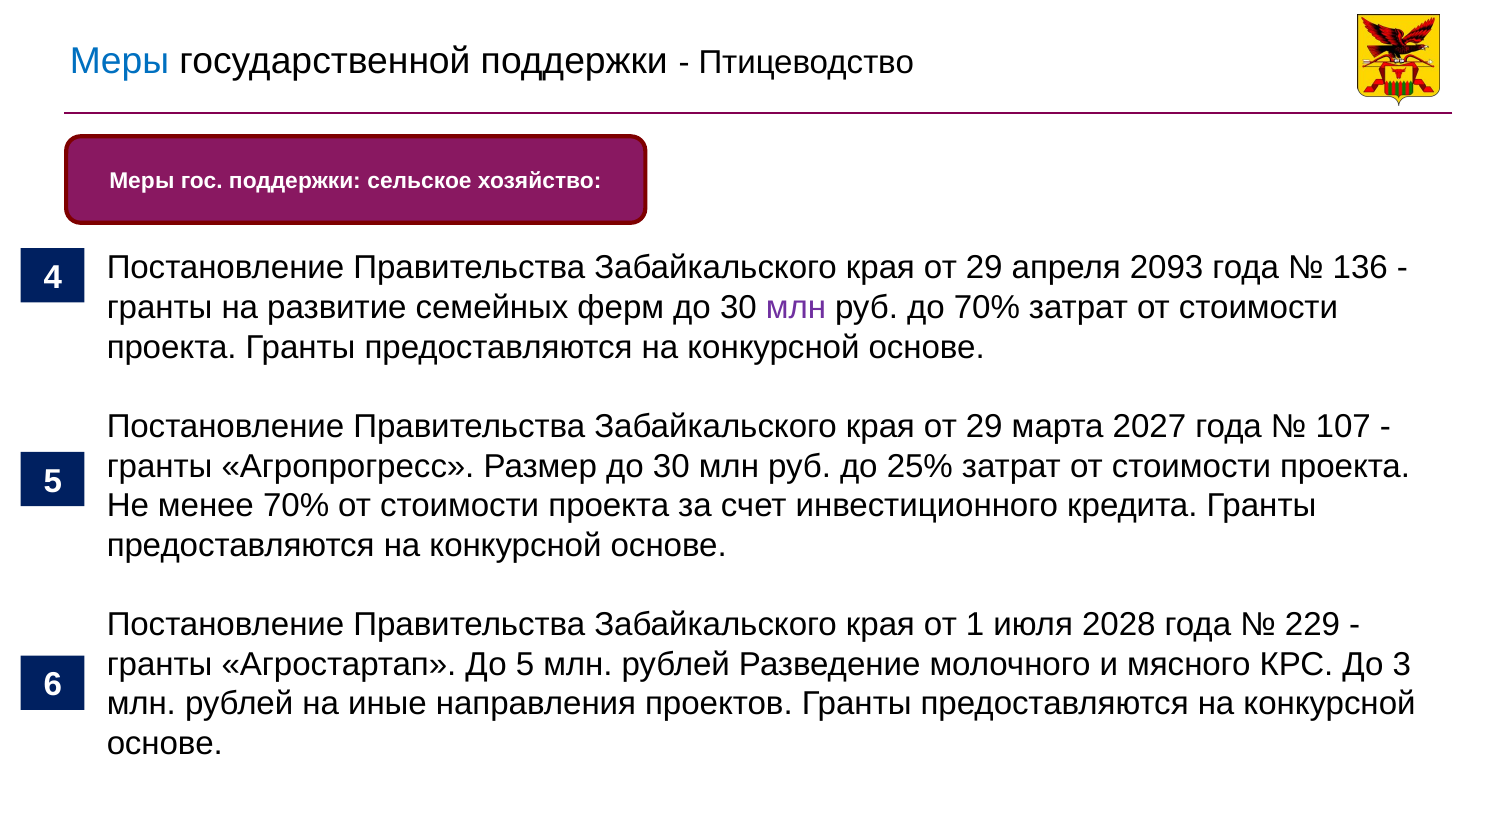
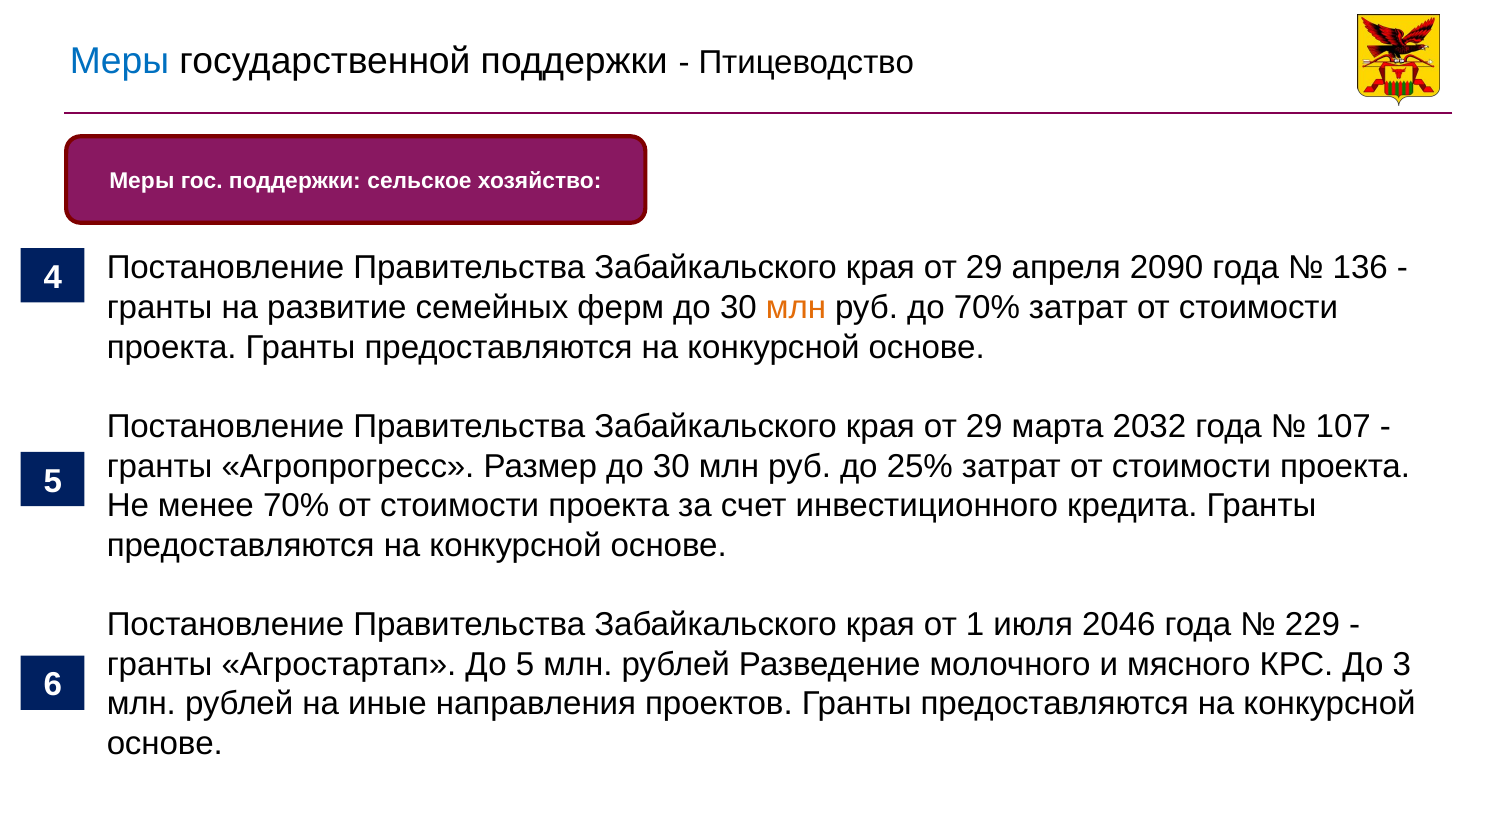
2093: 2093 -> 2090
млн at (796, 308) colour: purple -> orange
2027: 2027 -> 2032
2028: 2028 -> 2046
